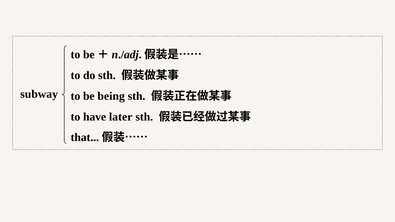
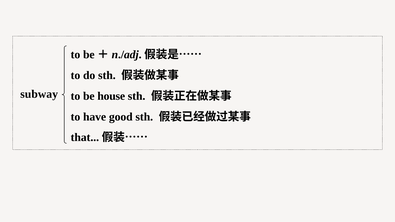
being: being -> house
later: later -> good
